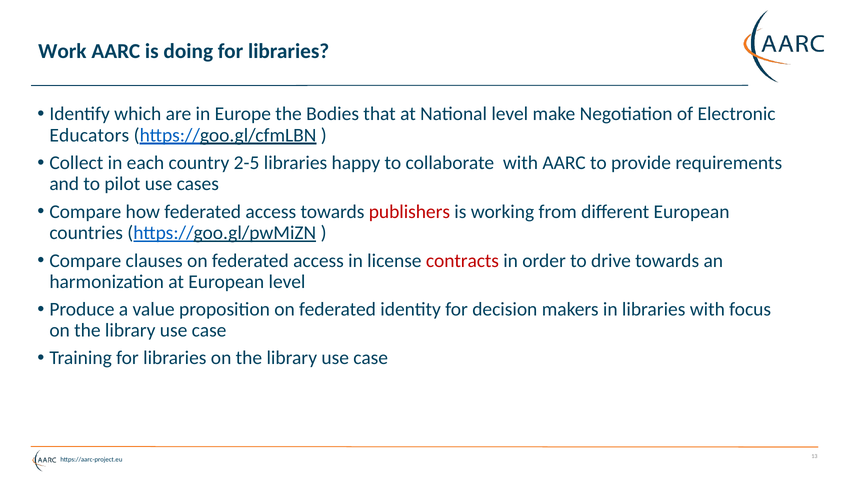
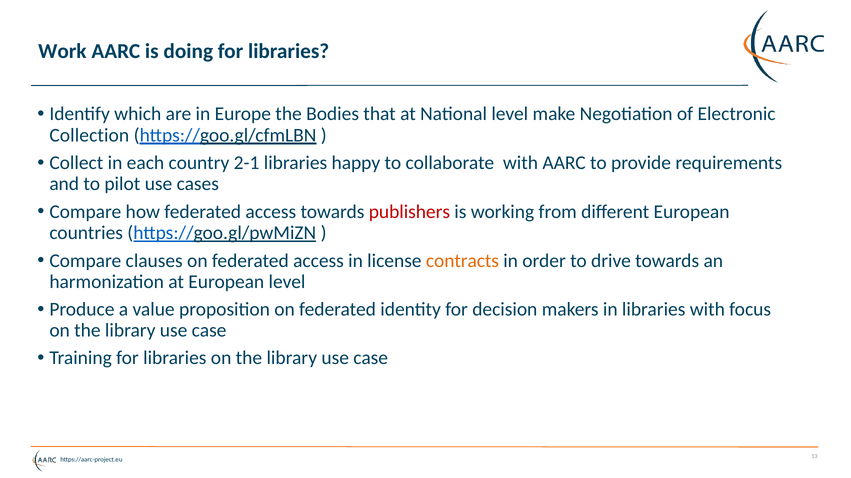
Educators: Educators -> Collection
2-5: 2-5 -> 2-1
contracts colour: red -> orange
